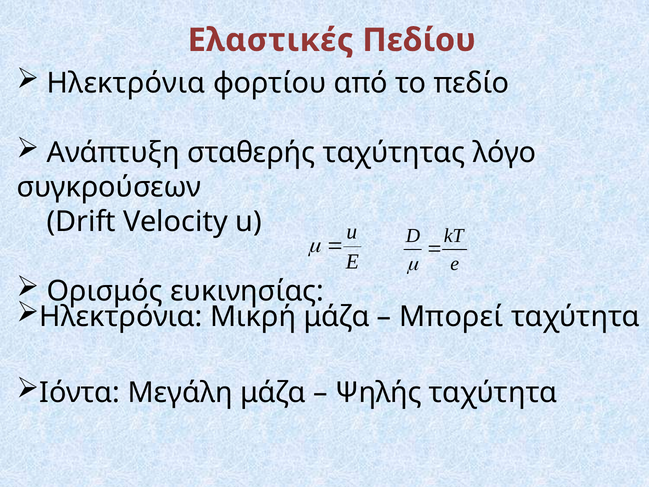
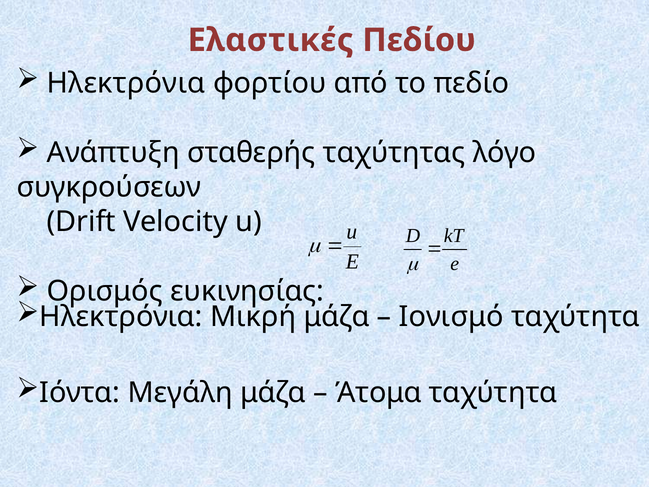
Μπορεί: Μπορεί -> Ιονισμό
Ψηλής: Ψηλής -> Άτομα
